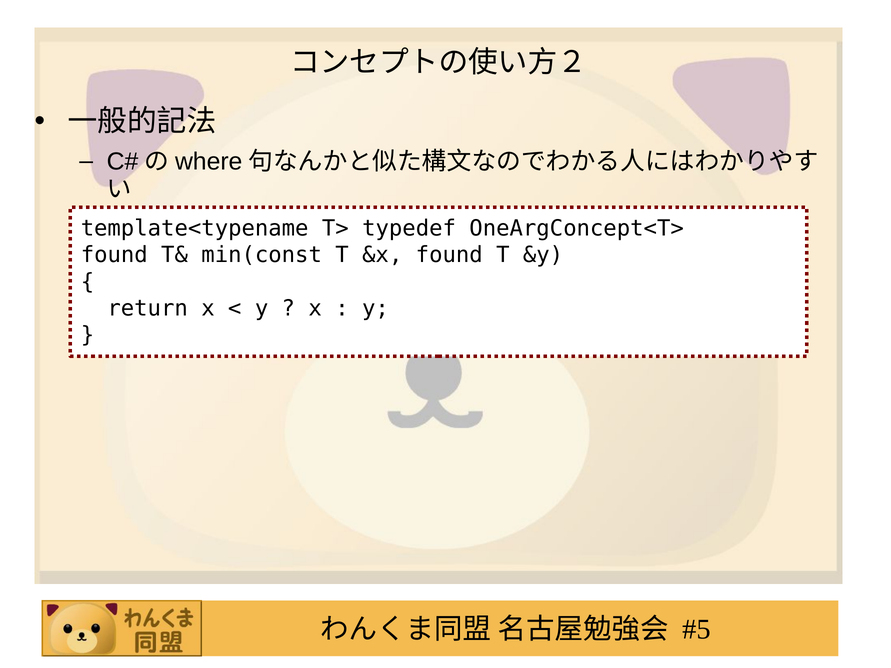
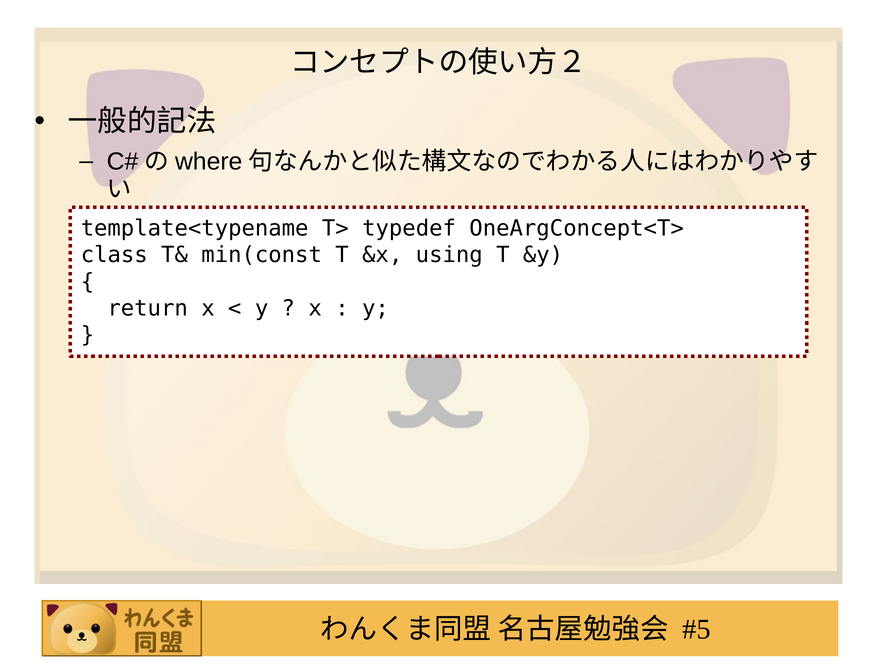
found at (114, 255): found -> class
&x found: found -> using
